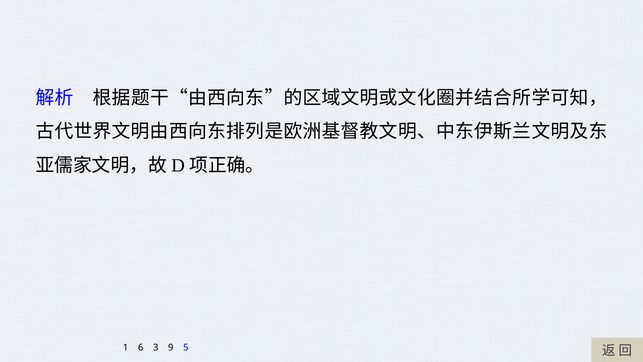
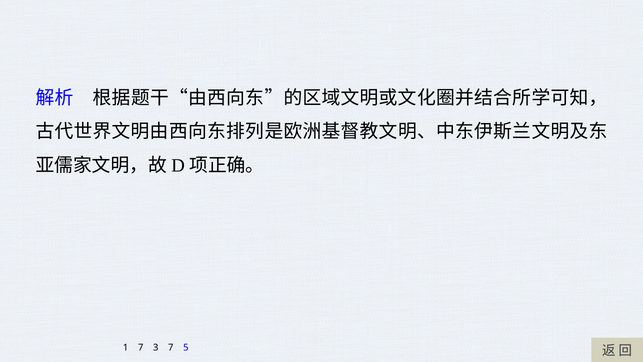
1 6: 6 -> 7
3 9: 9 -> 7
